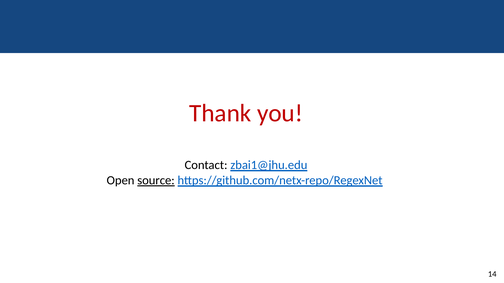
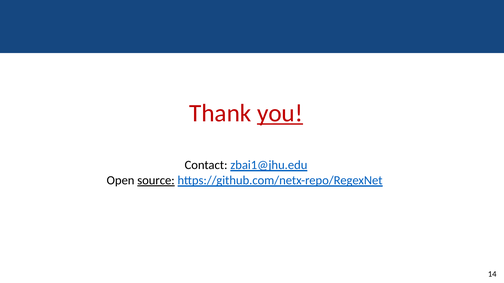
you underline: none -> present
